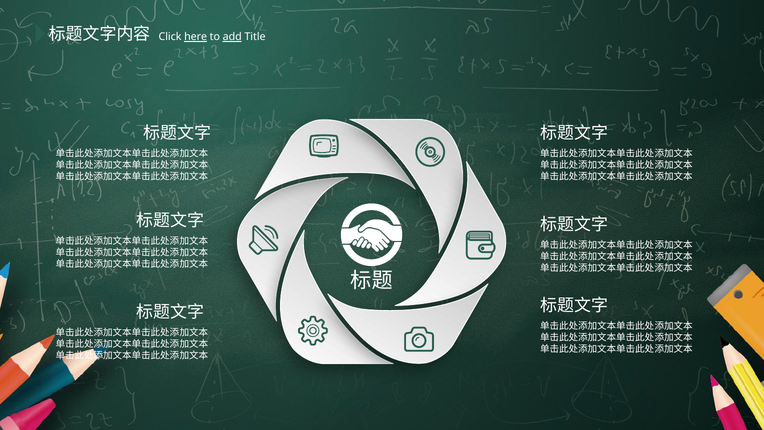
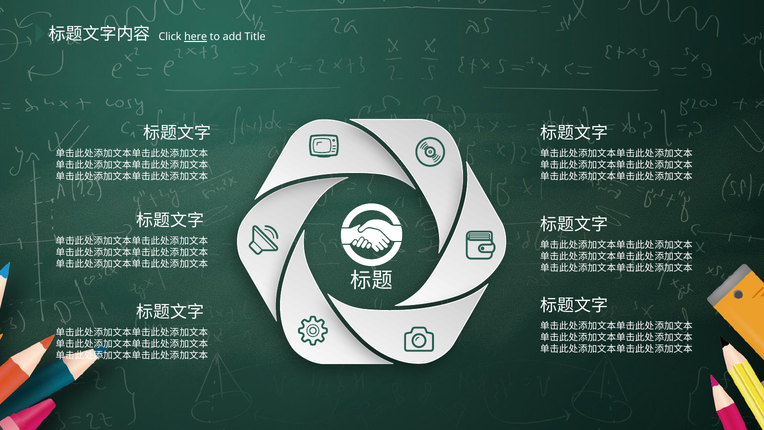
add underline: present -> none
